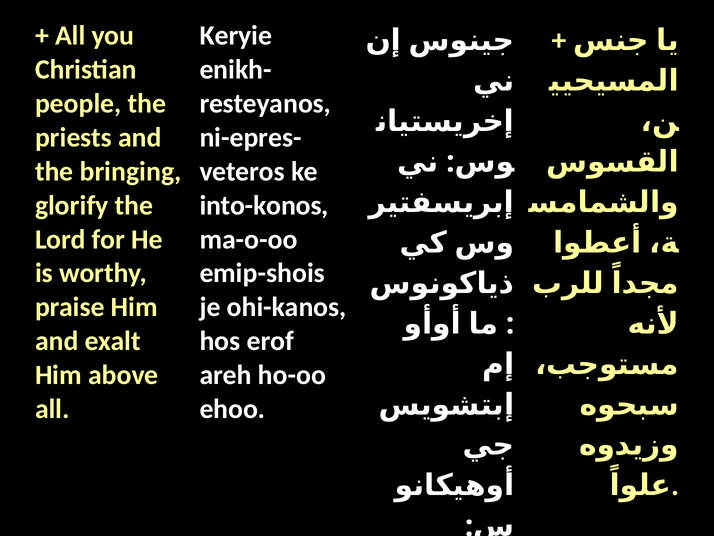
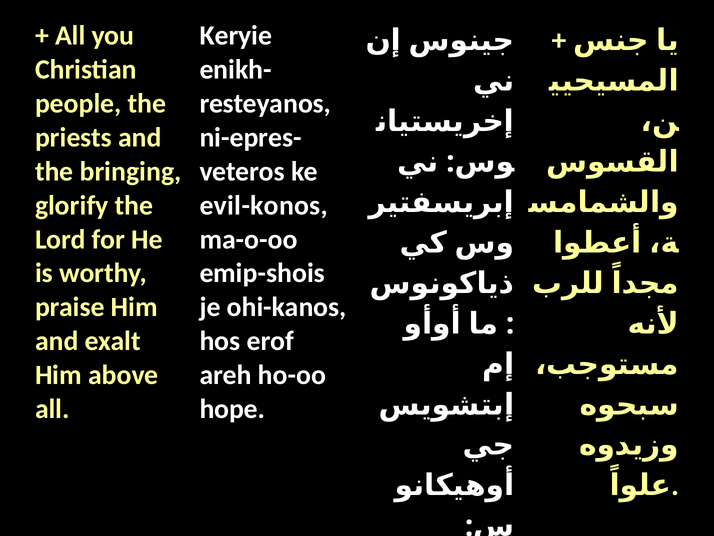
into-konos: into-konos -> evil-konos
ehoo: ehoo -> hope
